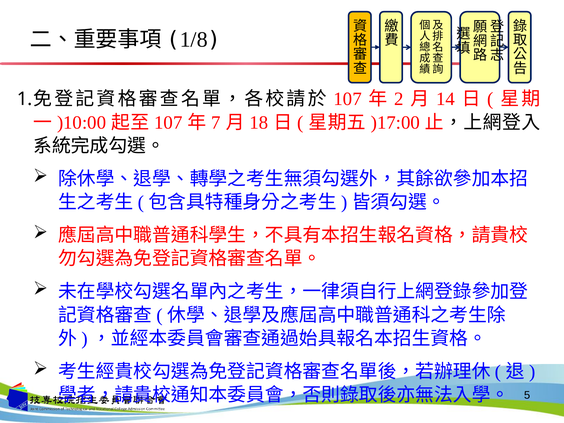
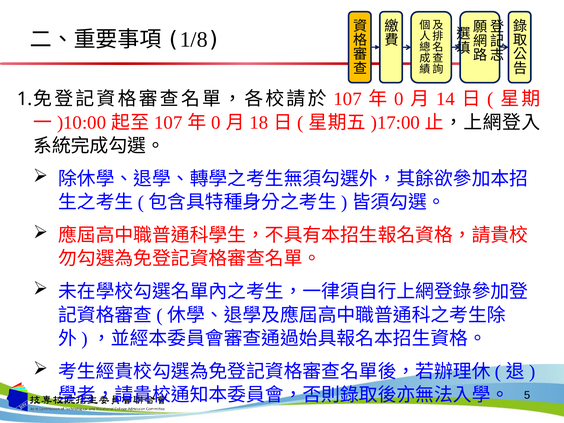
2 at (399, 99): 2 -> 0
7 at (216, 122): 7 -> 0
